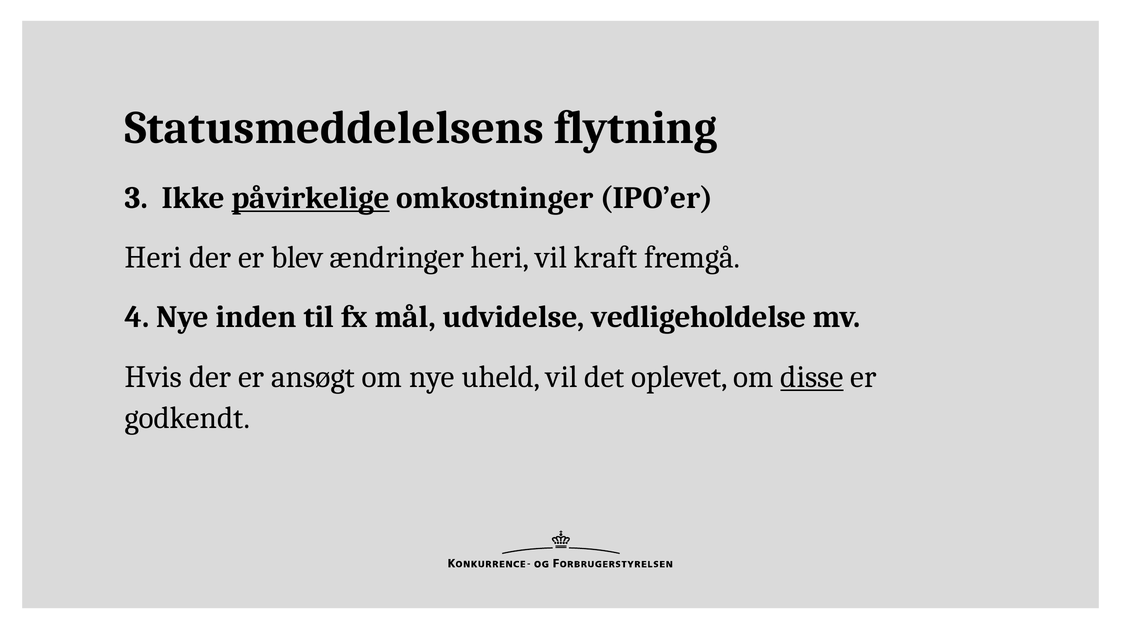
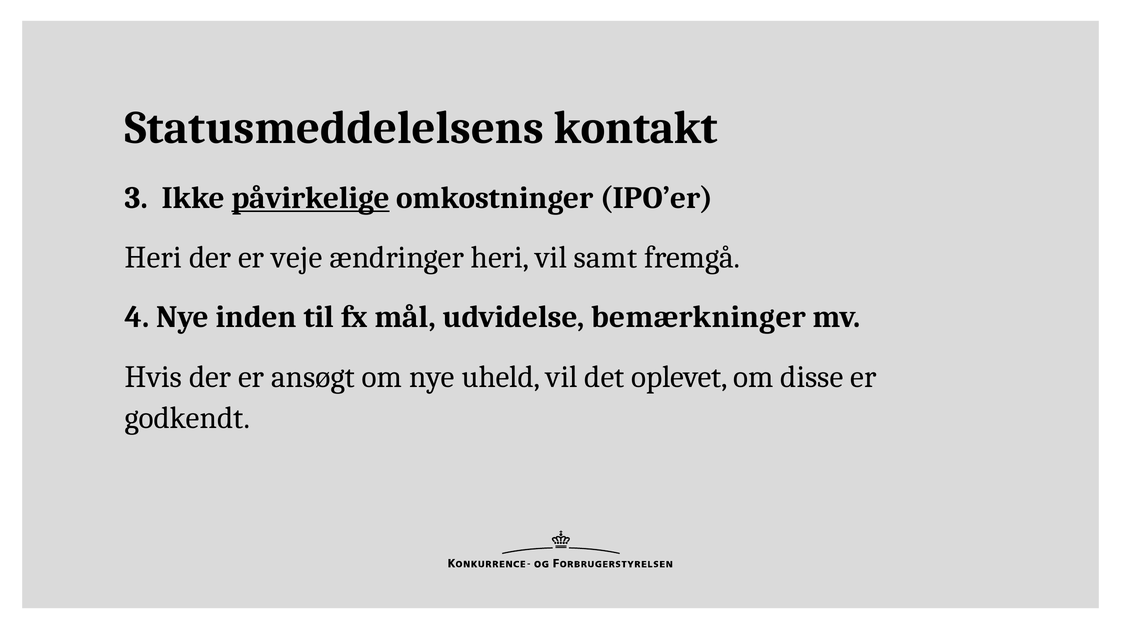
flytning: flytning -> kontakt
blev: blev -> veje
kraft: kraft -> samt
vedligeholdelse: vedligeholdelse -> bemærkninger
disse underline: present -> none
